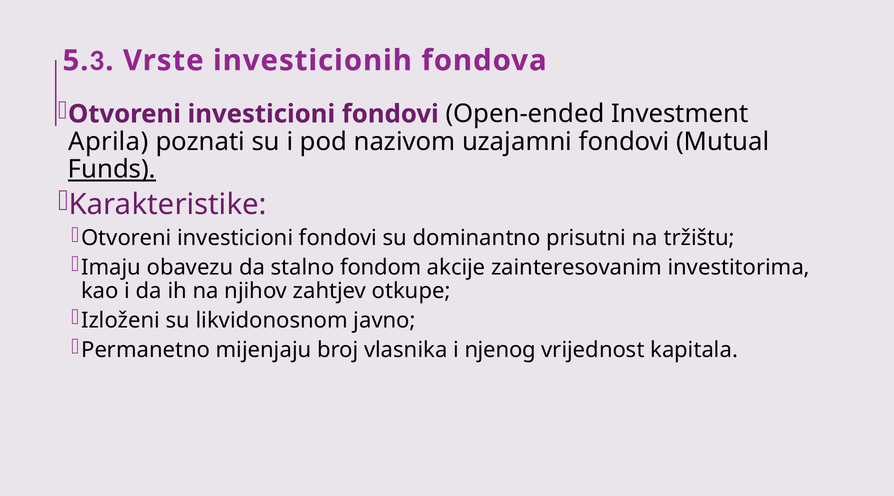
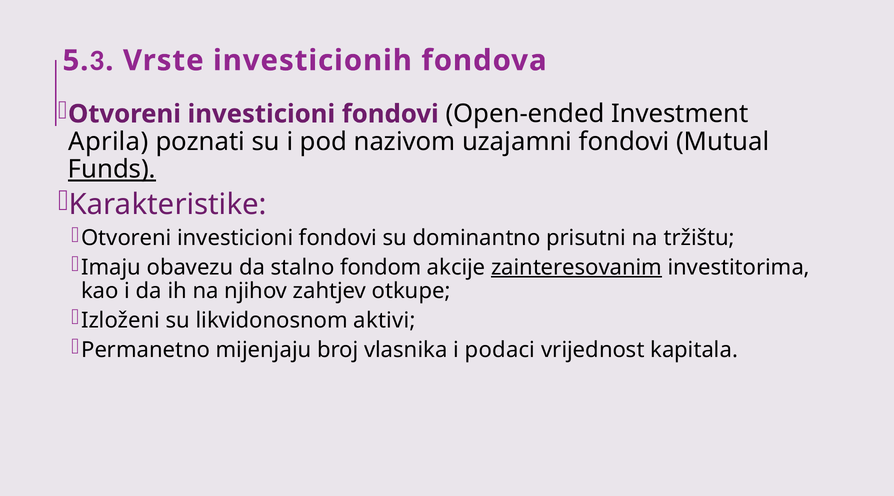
zainteresovanim underline: none -> present
javno: javno -> aktivi
njenog: njenog -> podaci
